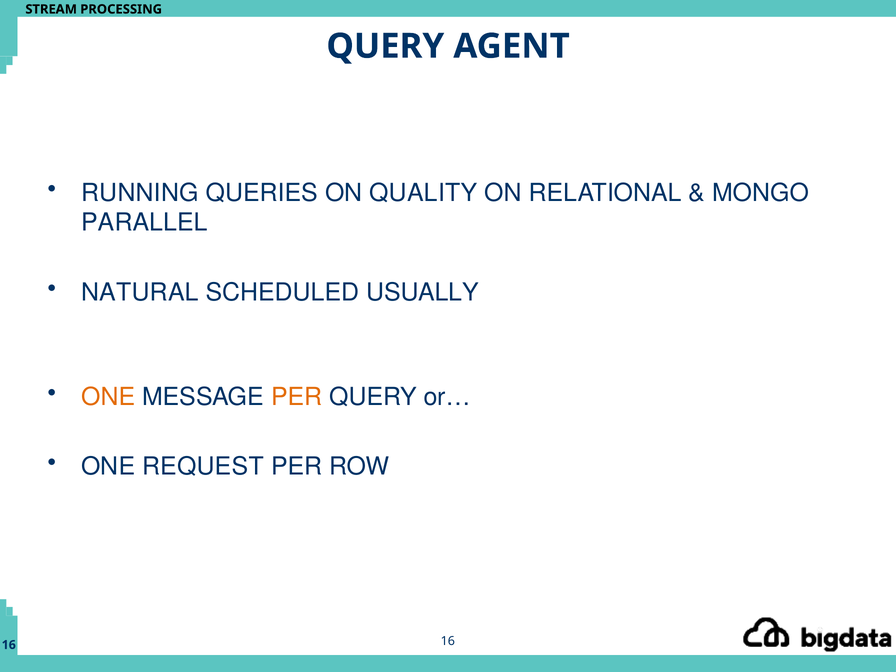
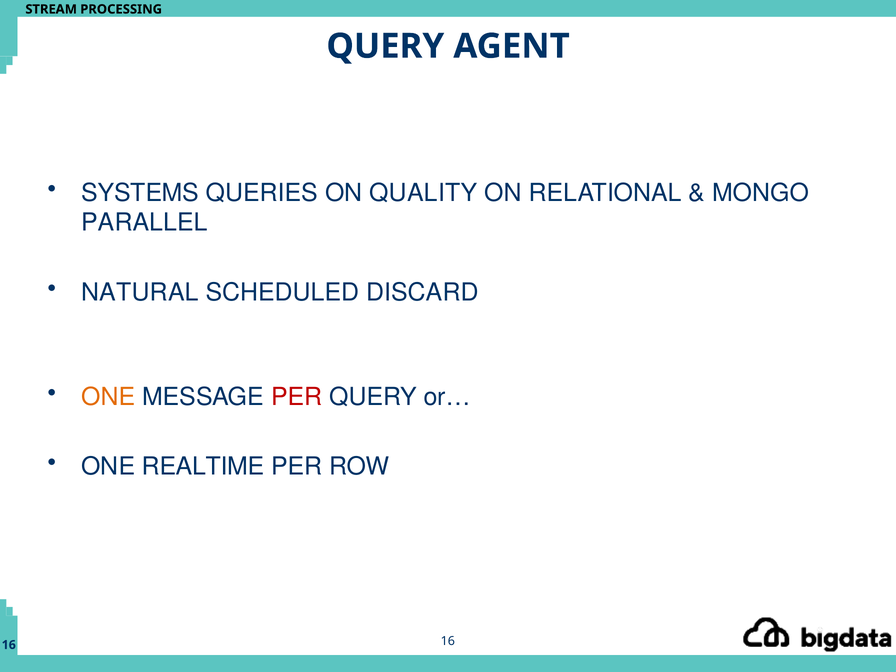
RUNNING: RUNNING -> SYSTEMS
USUALLY: USUALLY -> DISCARD
PER at (297, 397) colour: orange -> red
REQUEST: REQUEST -> REALTIME
